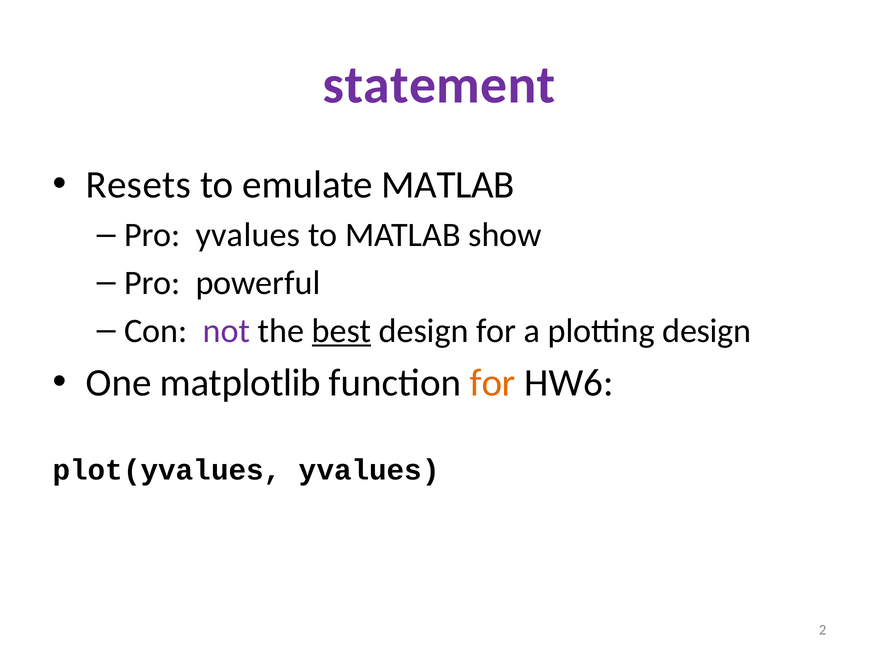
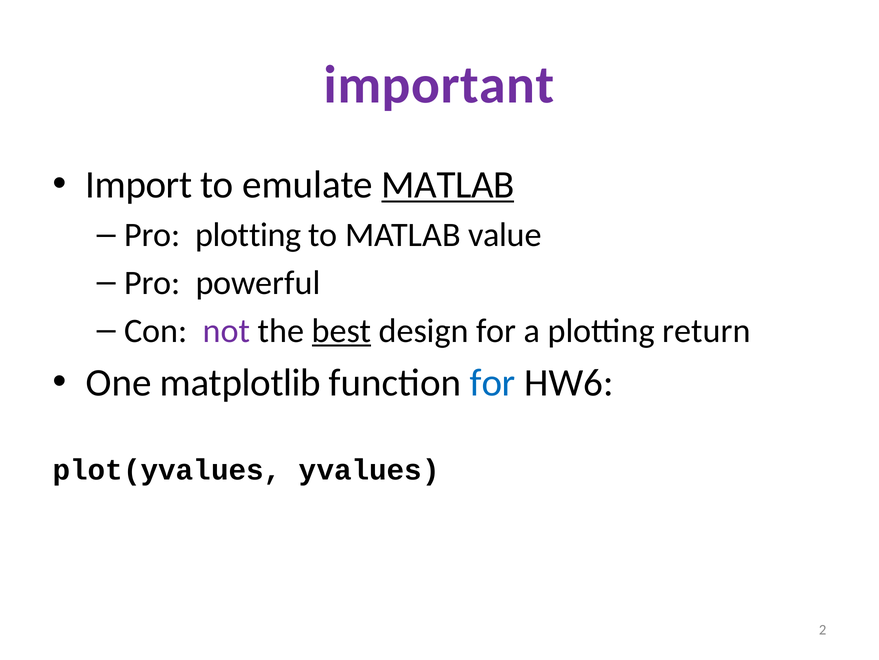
statement: statement -> important
Resets: Resets -> Import
MATLAB at (448, 184) underline: none -> present
Pro yvalues: yvalues -> plotting
show: show -> value
plotting design: design -> return
for at (493, 383) colour: orange -> blue
